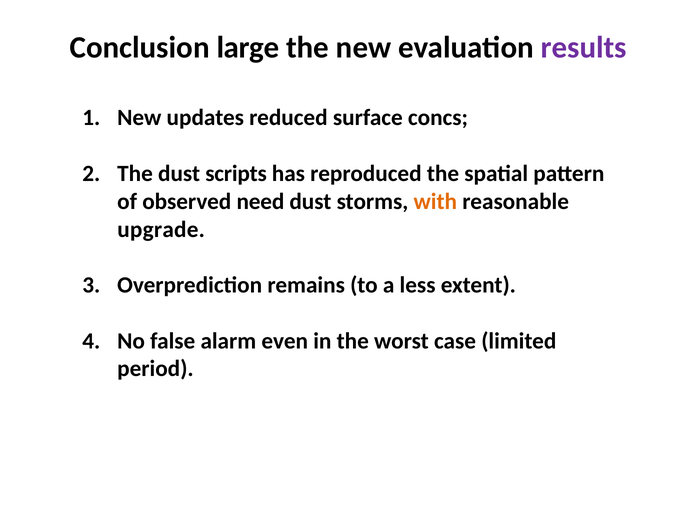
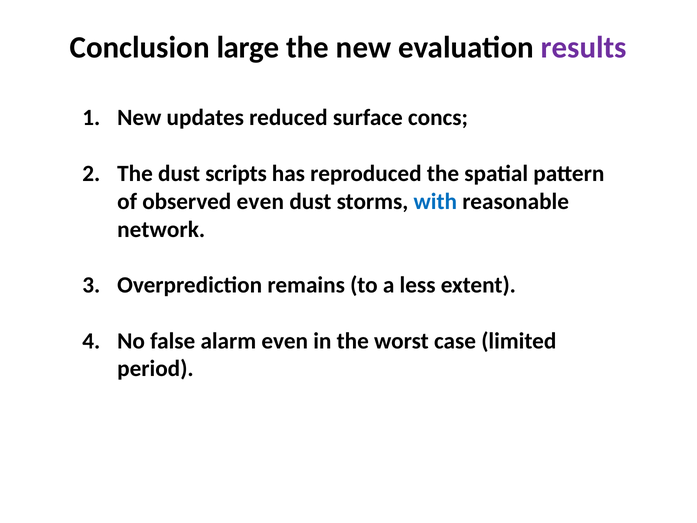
observed need: need -> even
with colour: orange -> blue
upgrade: upgrade -> network
